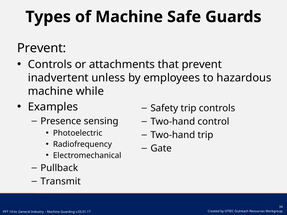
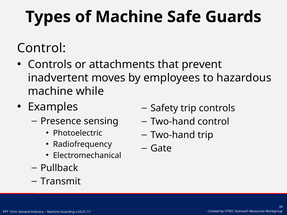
Prevent at (42, 48): Prevent -> Control
unless: unless -> moves
